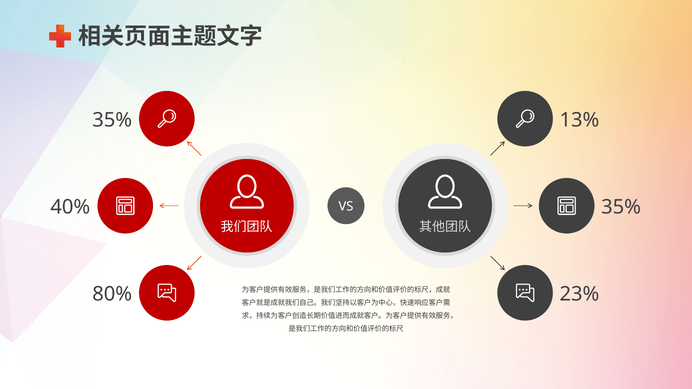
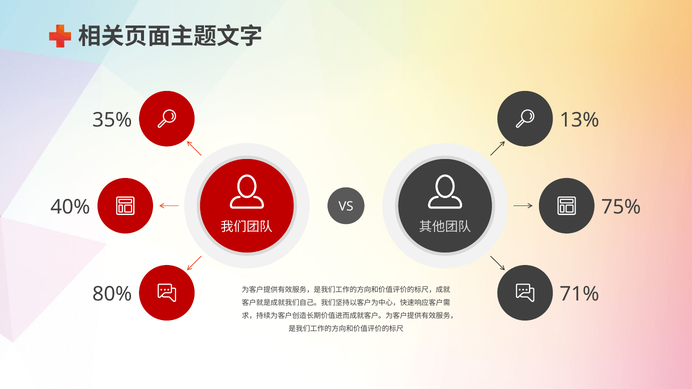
40% 35%: 35% -> 75%
23%: 23% -> 71%
